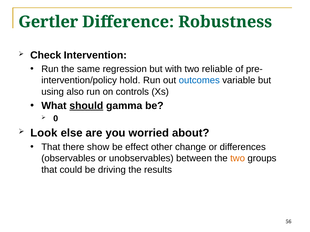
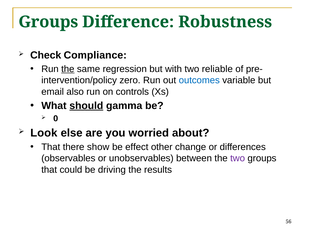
Gertler at (48, 22): Gertler -> Groups
Intervention: Intervention -> Compliance
the at (68, 69) underline: none -> present
hold: hold -> zero
using: using -> email
two at (238, 159) colour: orange -> purple
